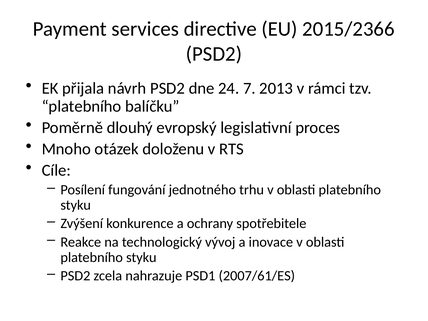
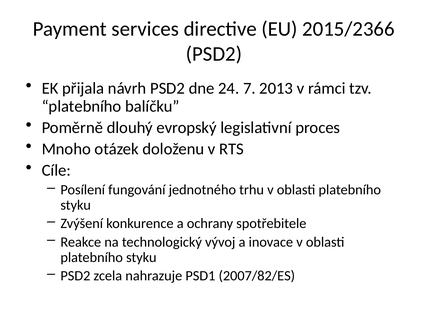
2007/61/ES: 2007/61/ES -> 2007/82/ES
